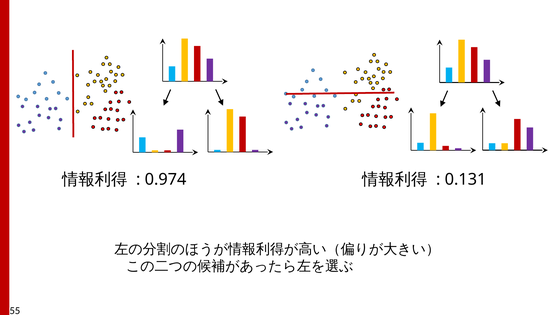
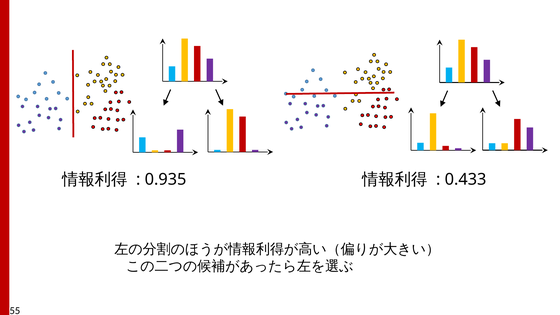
0.974: 0.974 -> 0.935
0.131: 0.131 -> 0.433
